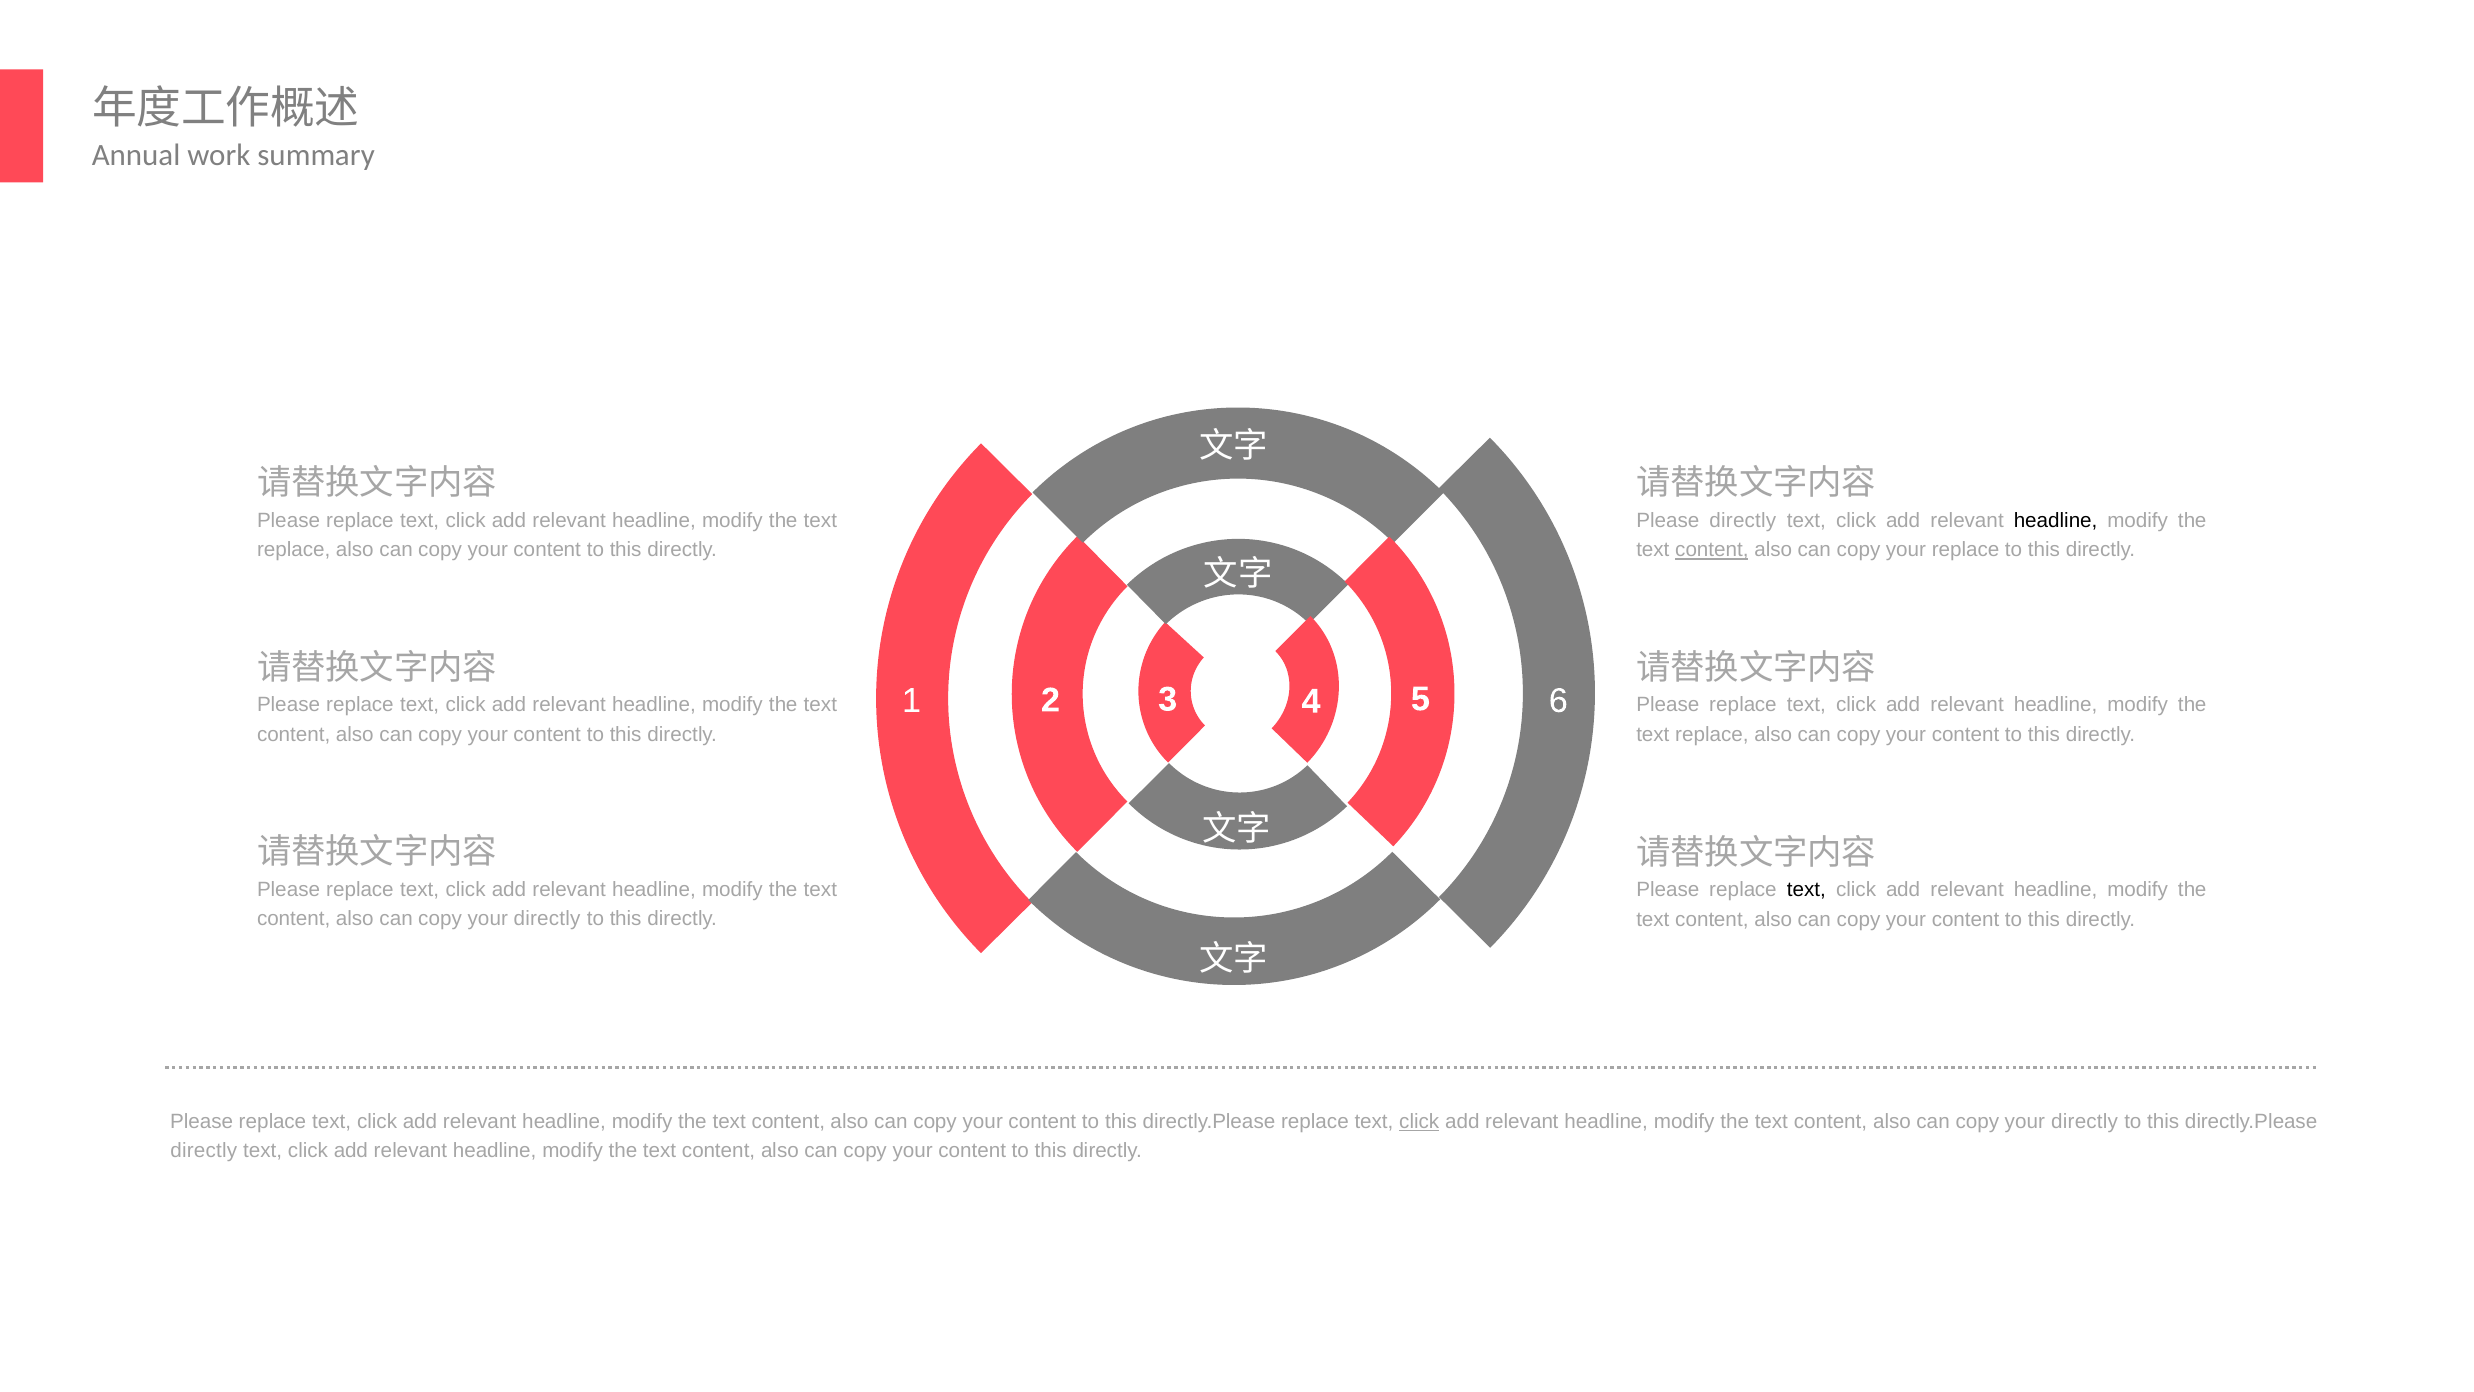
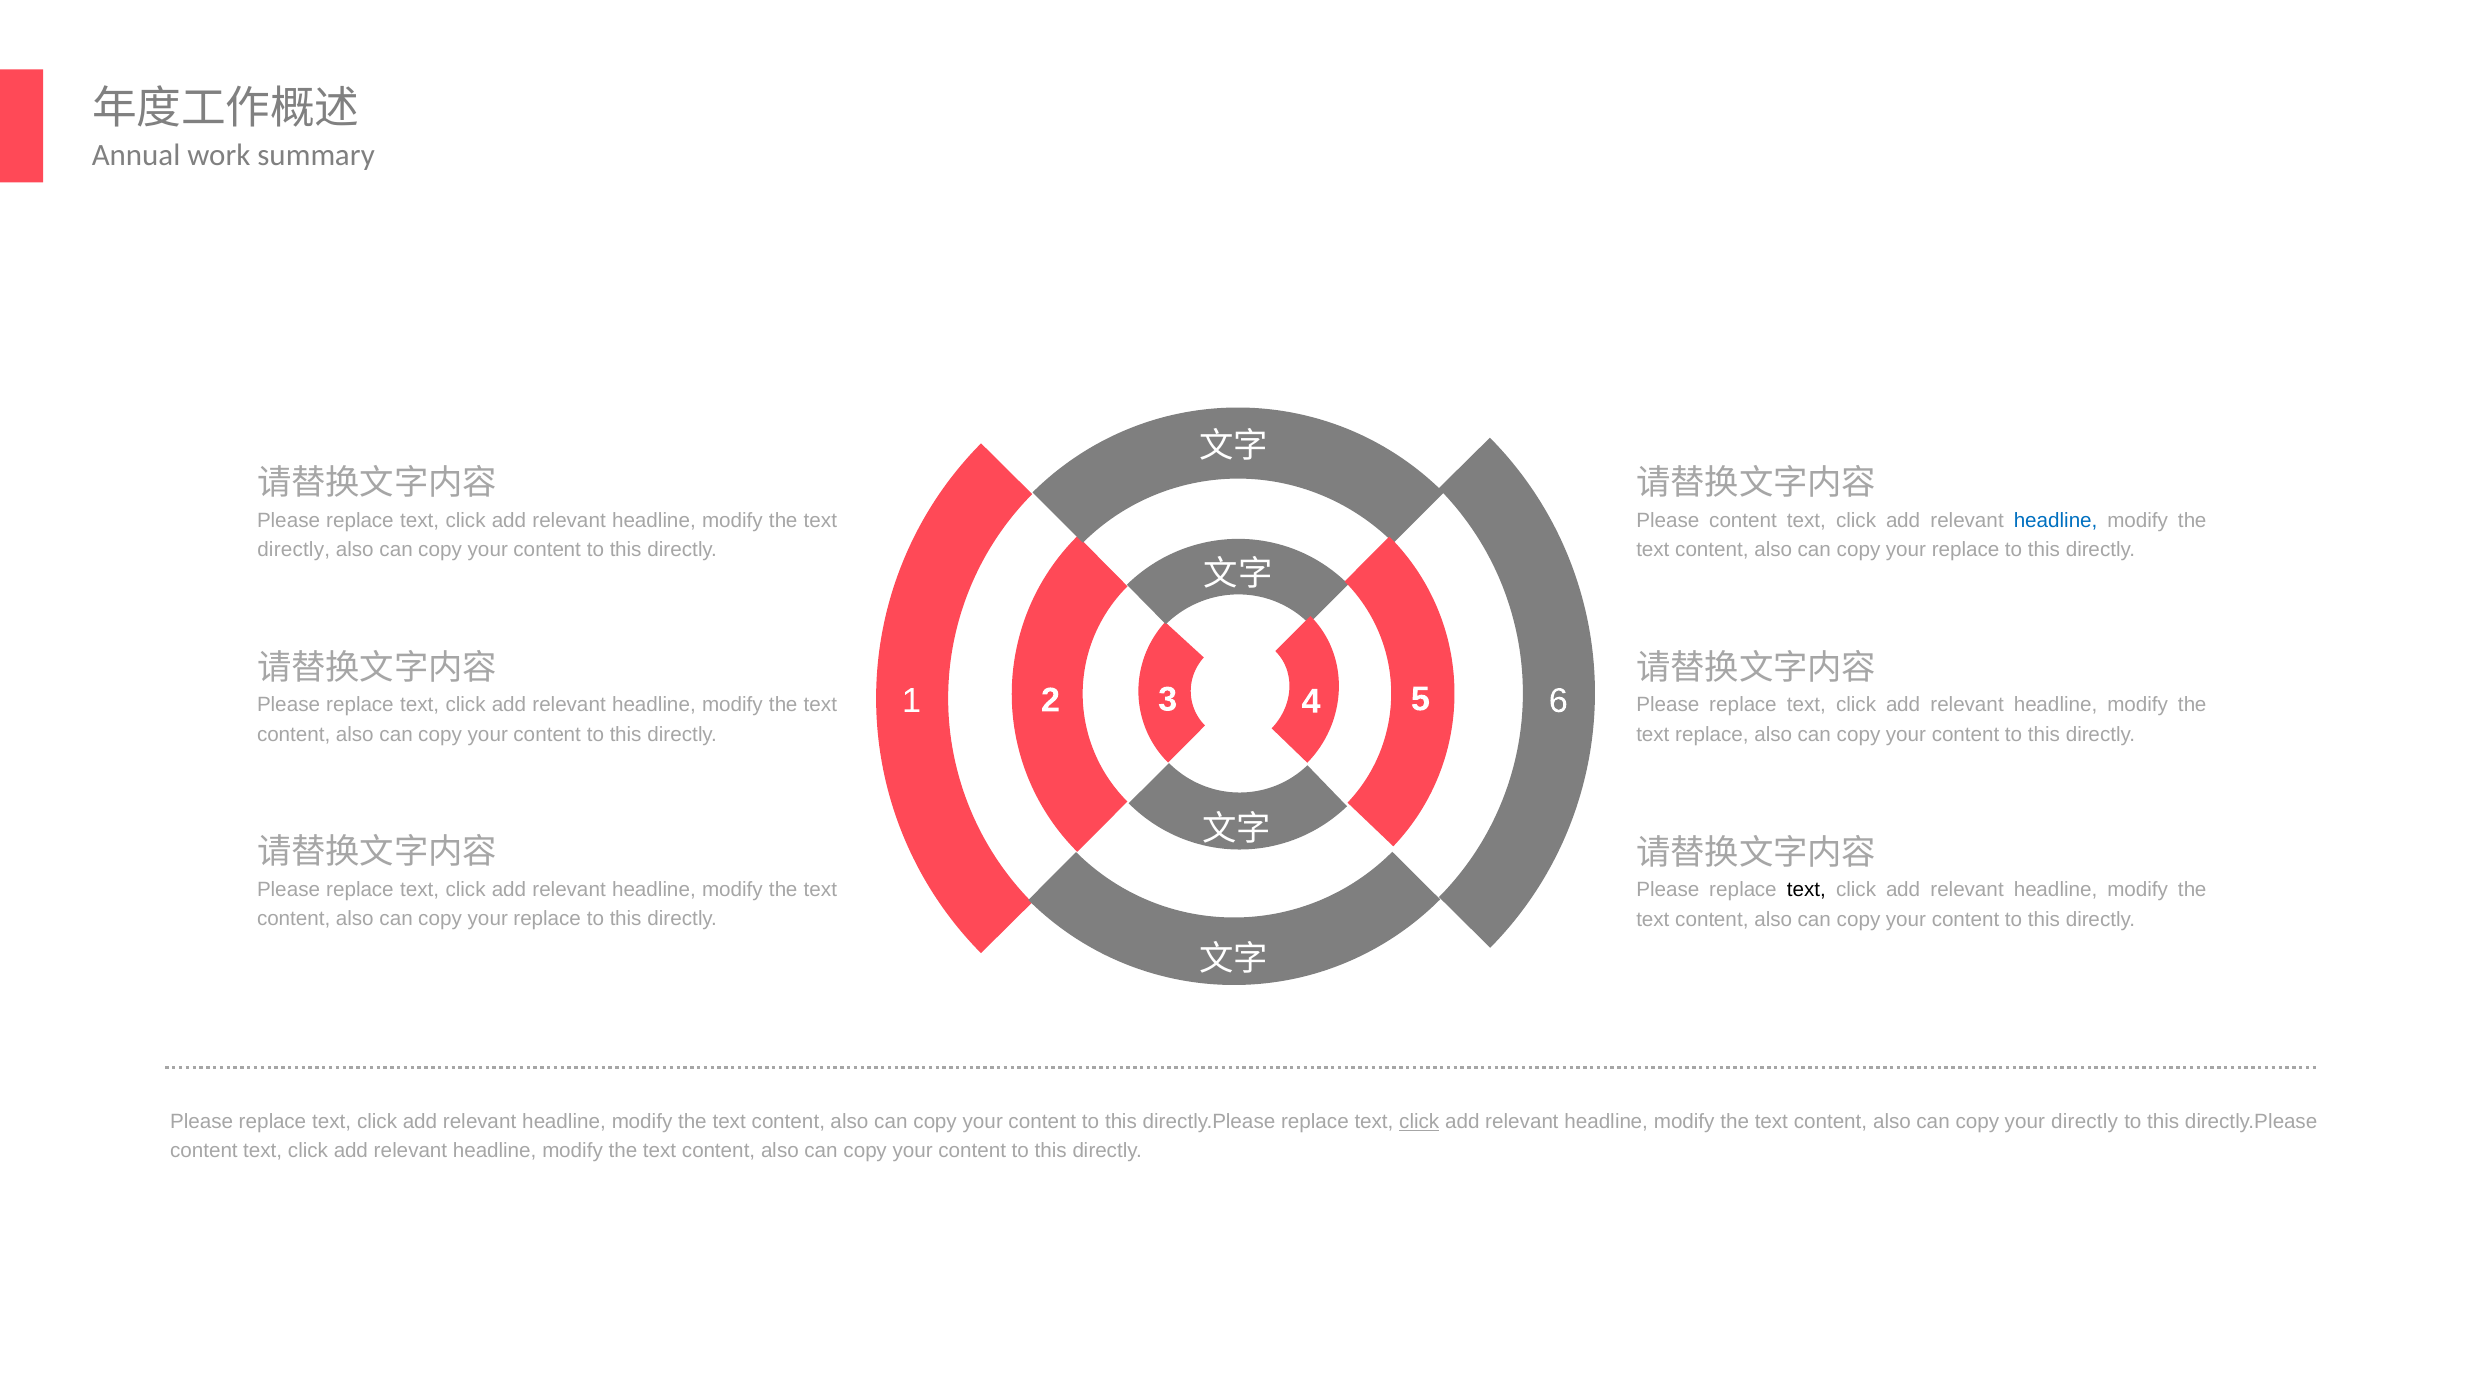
Please directly: directly -> content
headline at (2056, 520) colour: black -> blue
replace at (294, 550): replace -> directly
content at (1712, 550) underline: present -> none
directly at (547, 919): directly -> replace
directly at (204, 1151): directly -> content
